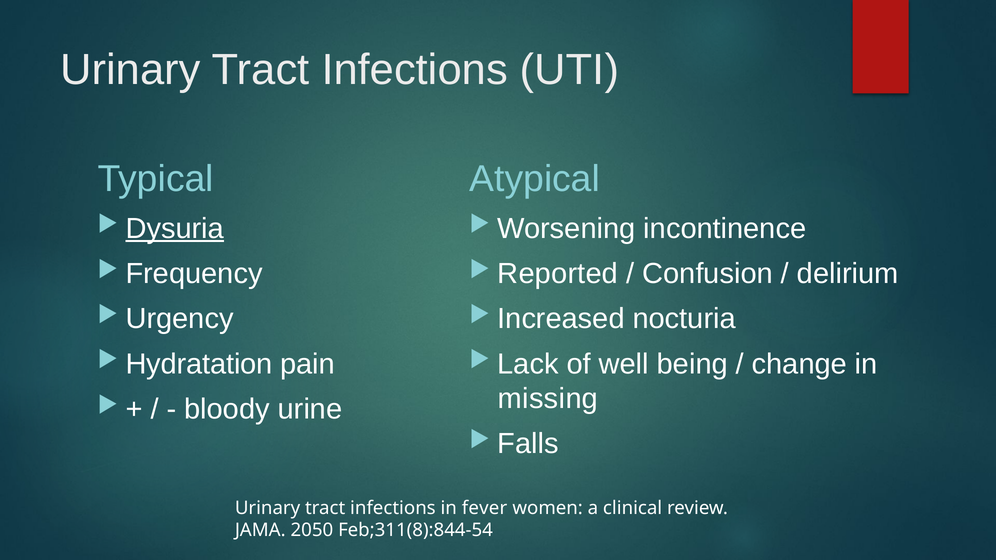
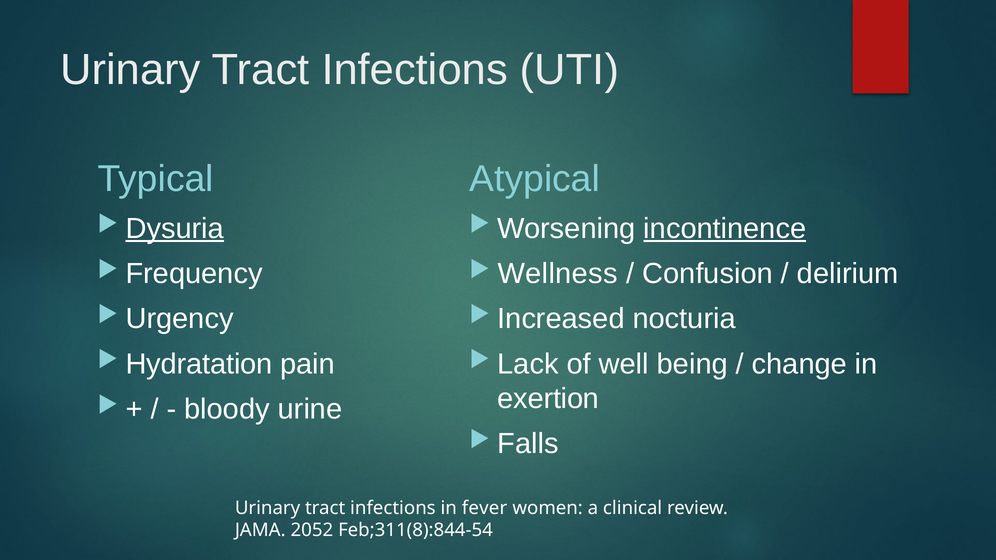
incontinence underline: none -> present
Reported: Reported -> Wellness
missing: missing -> exertion
2050: 2050 -> 2052
